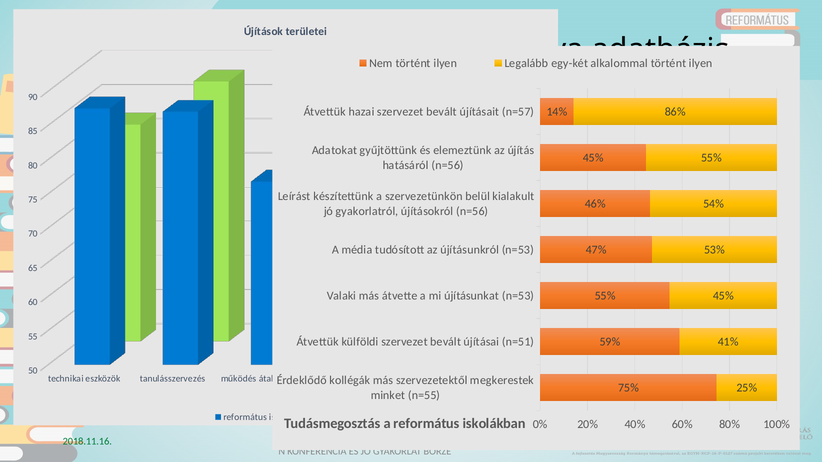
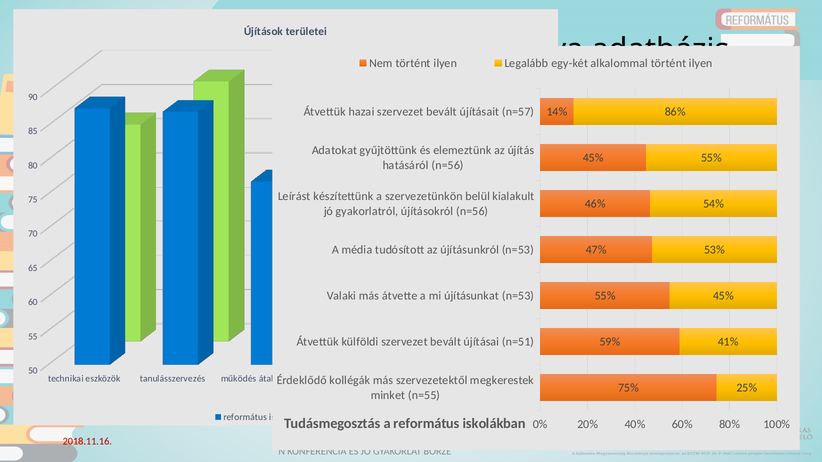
2018.11.16 colour: green -> red
